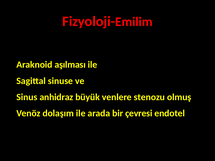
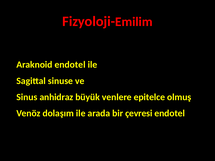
Araknoid aşılması: aşılması -> endotel
stenozu: stenozu -> epitelce
